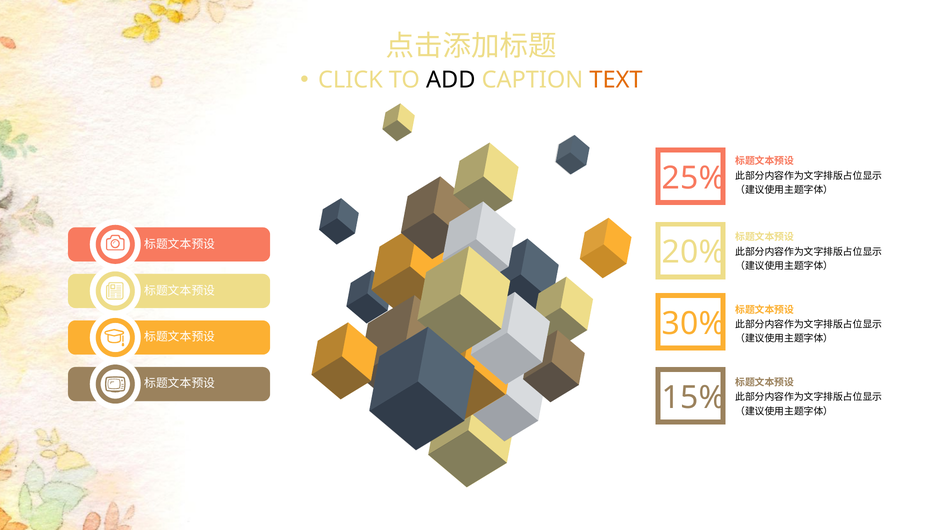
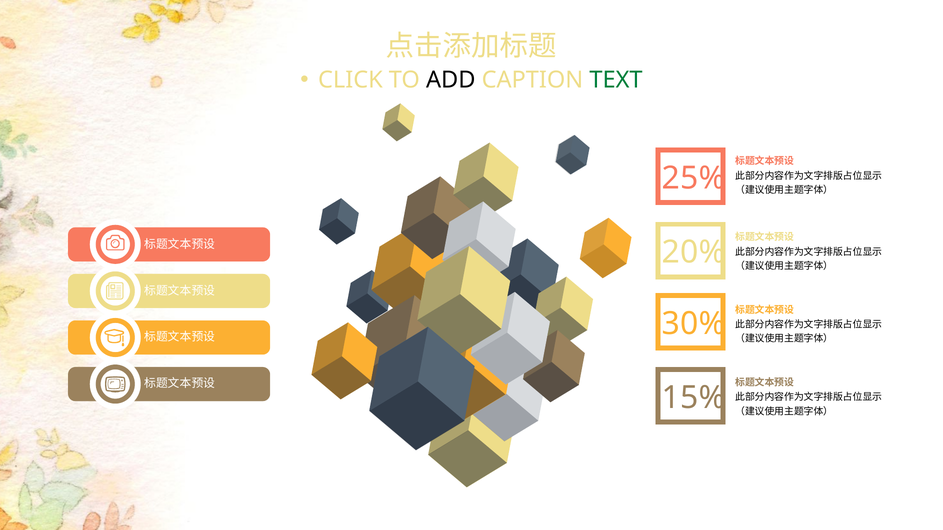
TEXT colour: orange -> green
